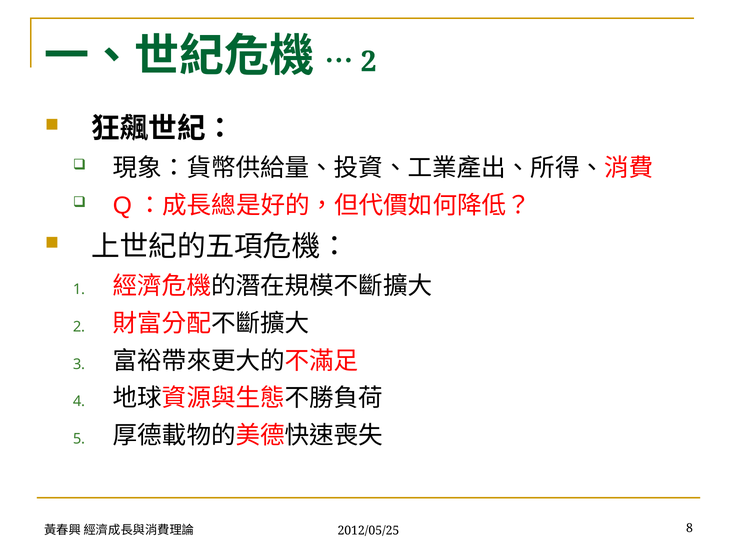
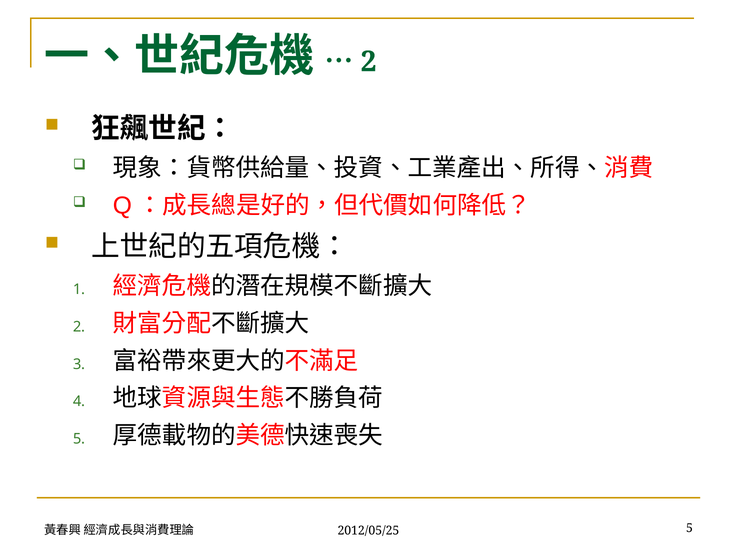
2012/05/25 8: 8 -> 5
